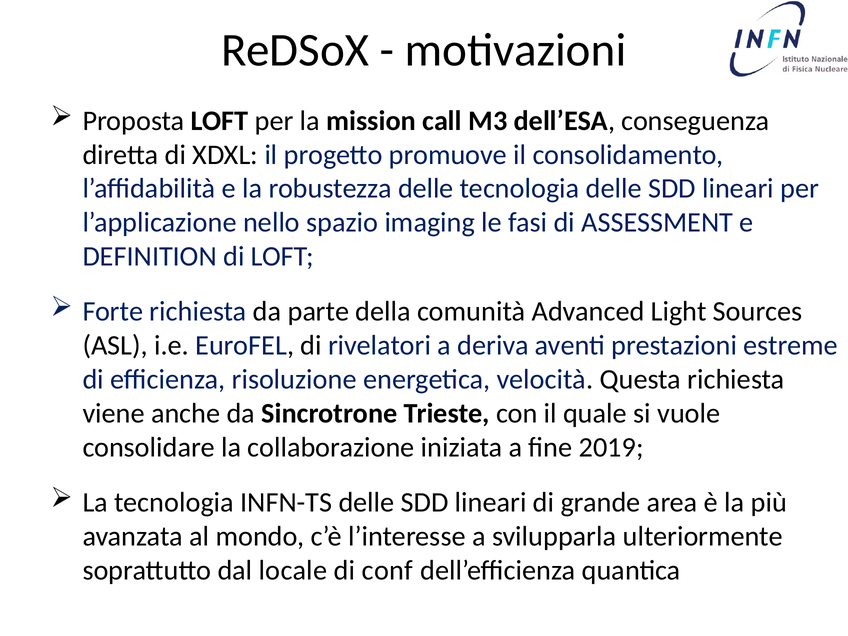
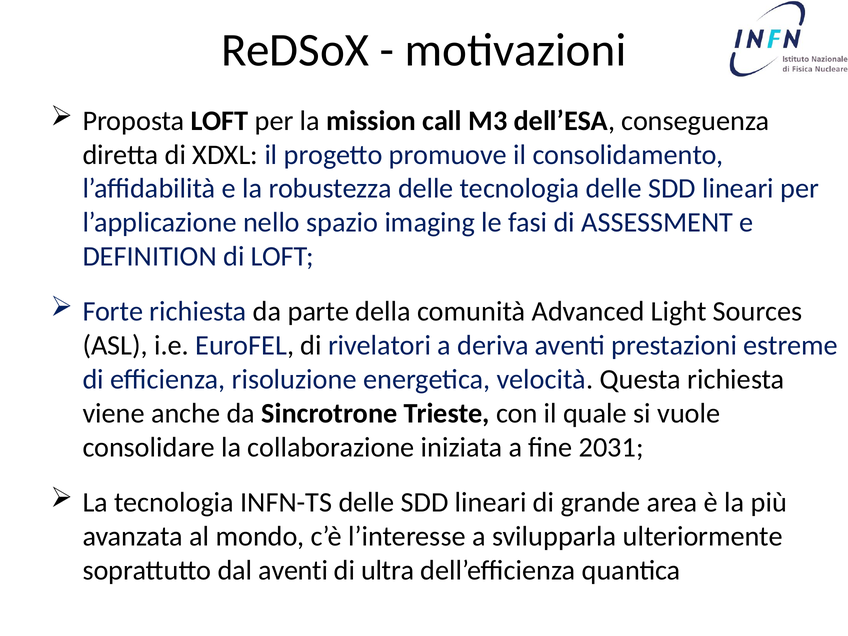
2019: 2019 -> 2031
dal locale: locale -> aventi
conf: conf -> ultra
